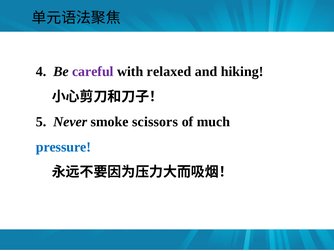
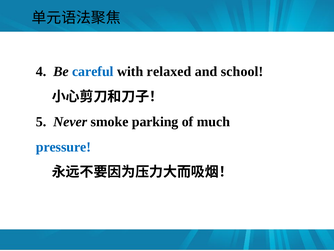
careful colour: purple -> blue
hiking: hiking -> school
scissors: scissors -> parking
